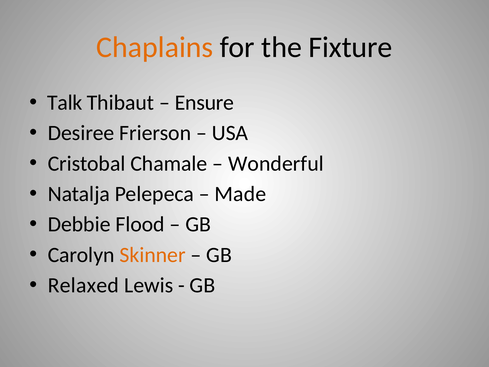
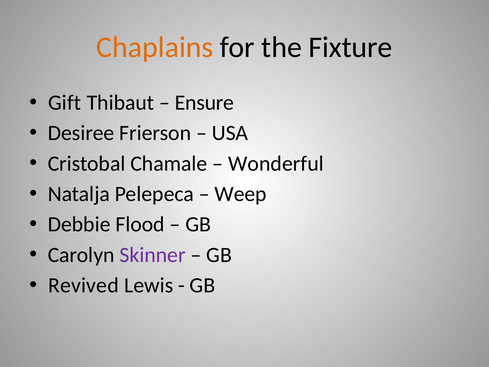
Talk: Talk -> Gift
Made: Made -> Weep
Skinner colour: orange -> purple
Relaxed: Relaxed -> Revived
